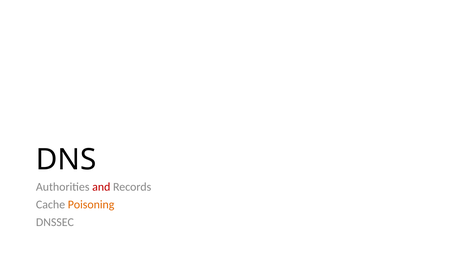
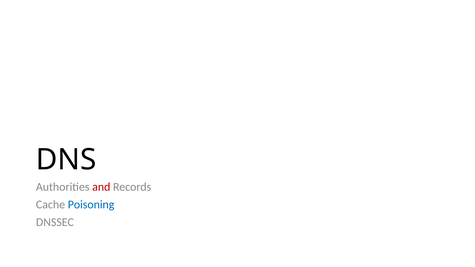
Poisoning colour: orange -> blue
